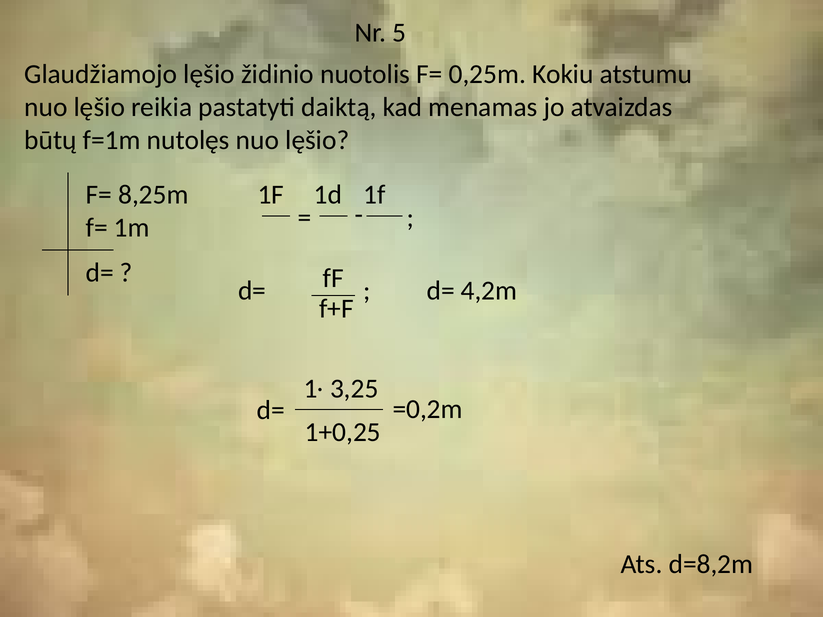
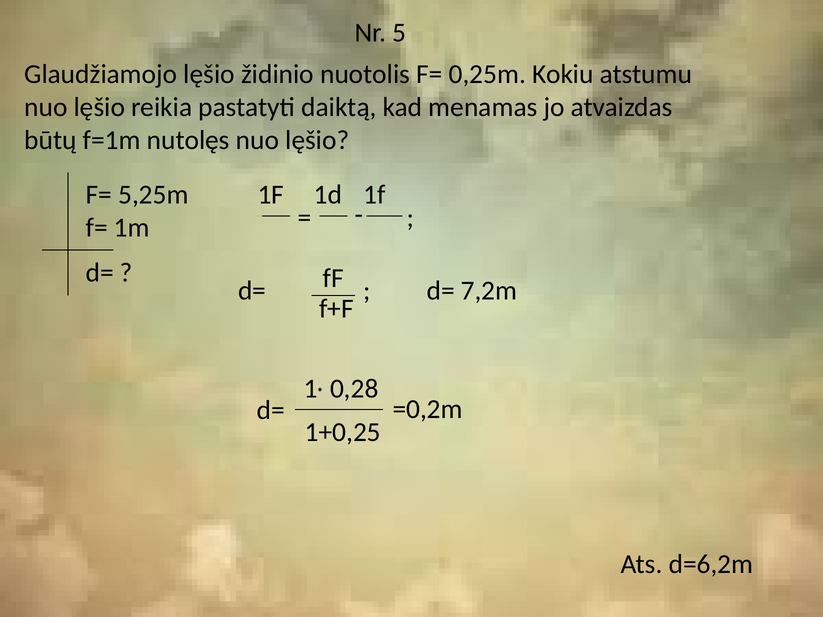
8,25m: 8,25m -> 5,25m
4,2m: 4,2m -> 7,2m
3,25: 3,25 -> 0,28
d=8,2m: d=8,2m -> d=6,2m
